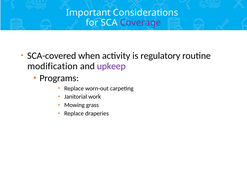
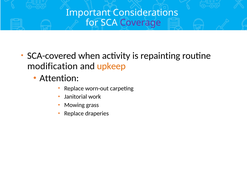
regulatory: regulatory -> repainting
upkeep colour: purple -> orange
Programs: Programs -> Attention
